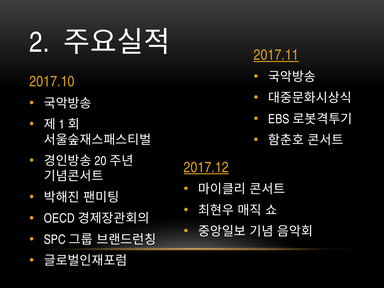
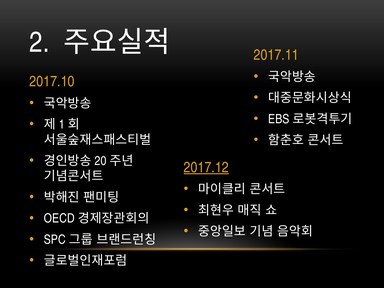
2017.11 underline: present -> none
